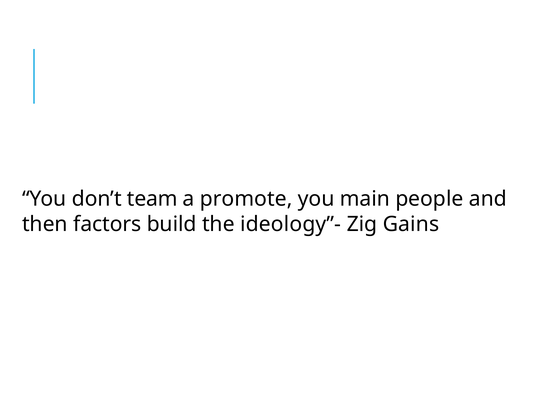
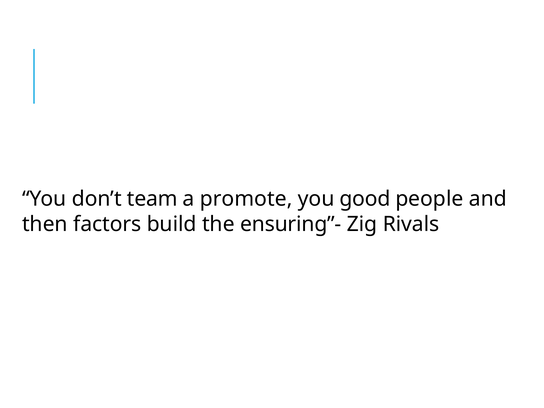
main: main -> good
ideology”-: ideology”- -> ensuring”-
Gains: Gains -> Rivals
